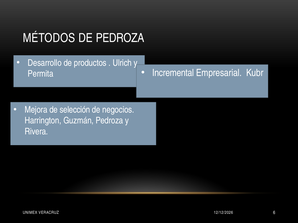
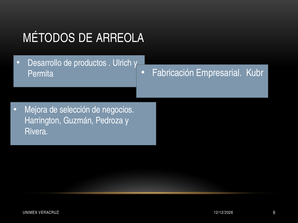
DE PEDROZA: PEDROZA -> ARREOLA
Incremental: Incremental -> Fabricación
